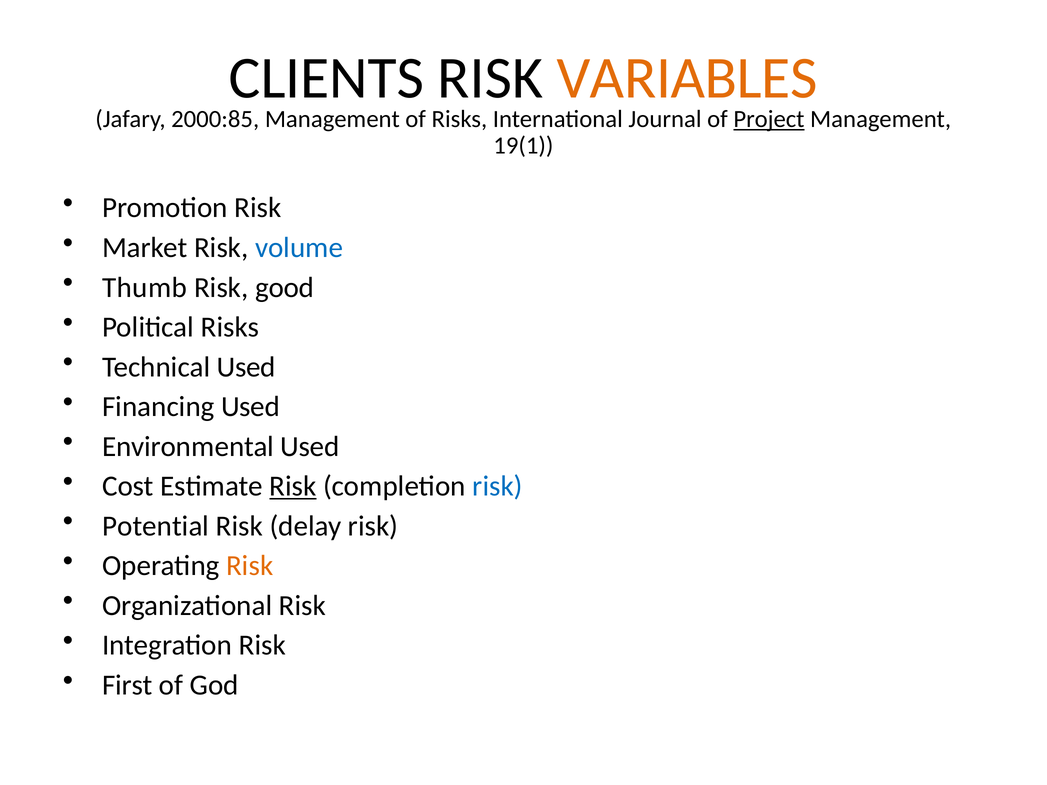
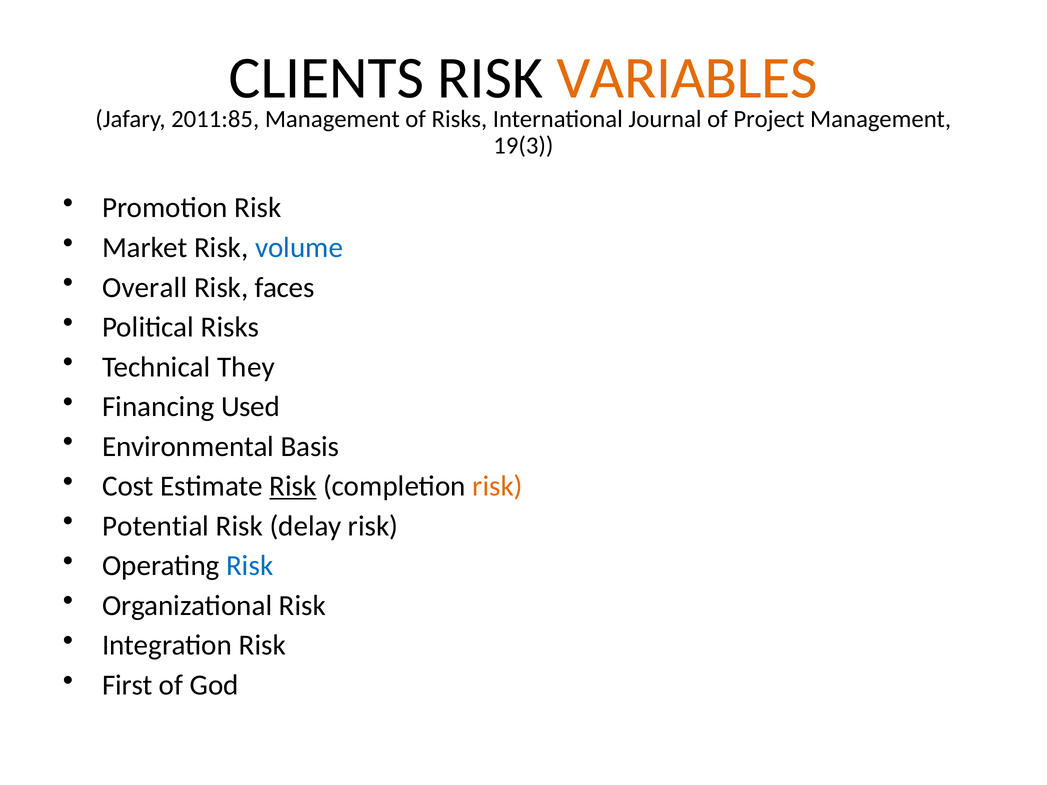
2000:85: 2000:85 -> 2011:85
Project underline: present -> none
19(1: 19(1 -> 19(3
Thumb: Thumb -> Overall
good: good -> faces
Technical Used: Used -> They
Environmental Used: Used -> Basis
risk at (498, 486) colour: blue -> orange
Risk at (250, 566) colour: orange -> blue
